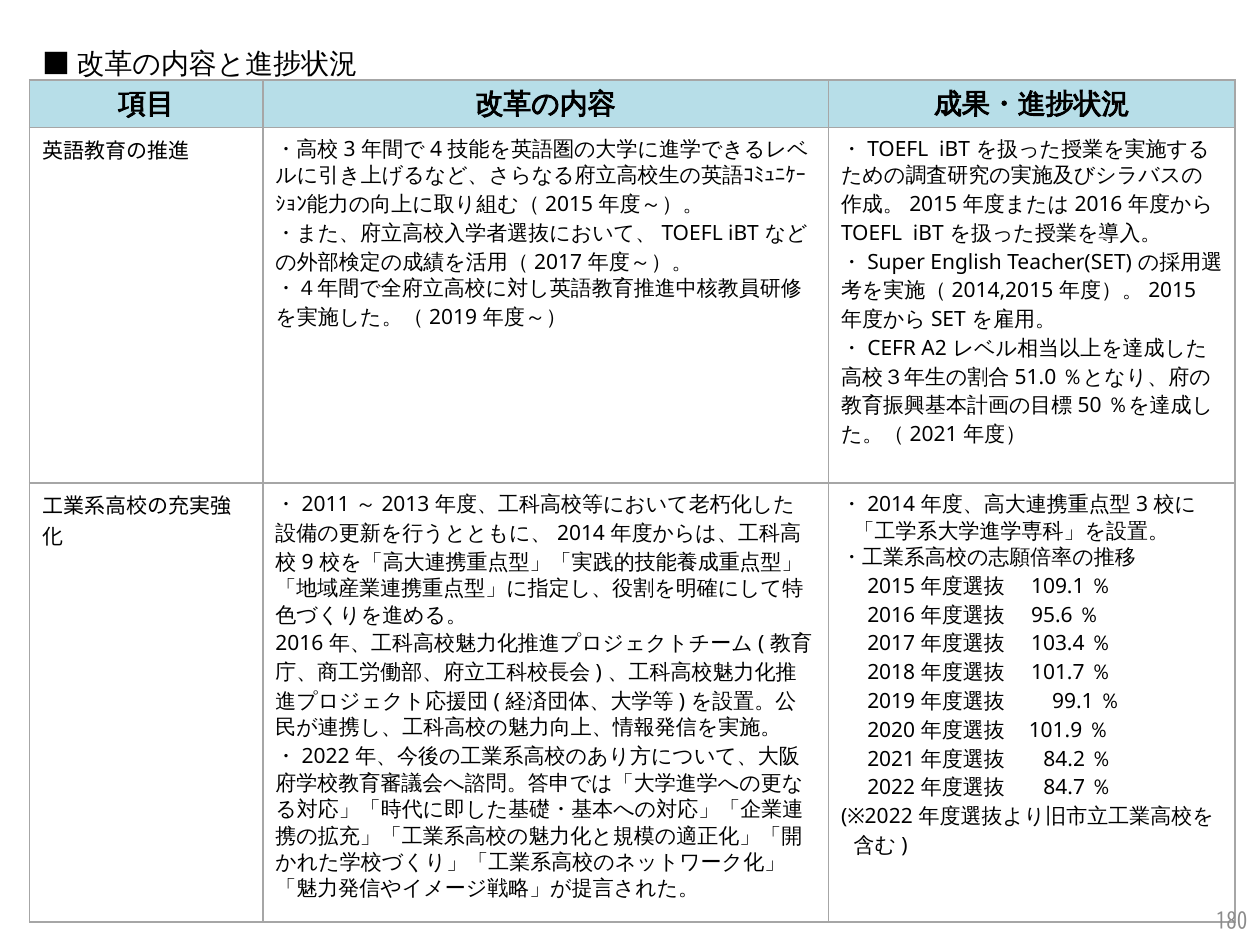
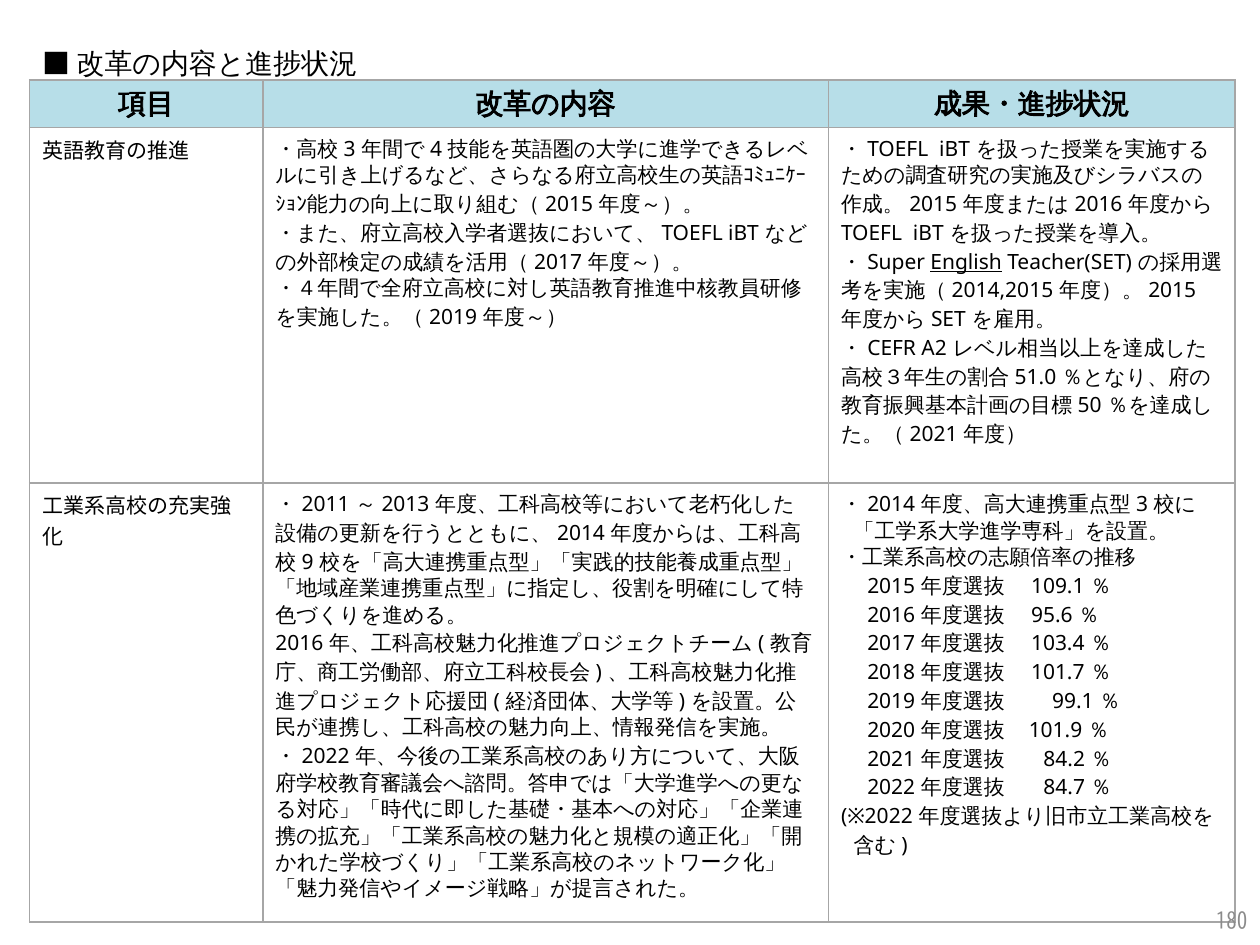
English underline: none -> present
